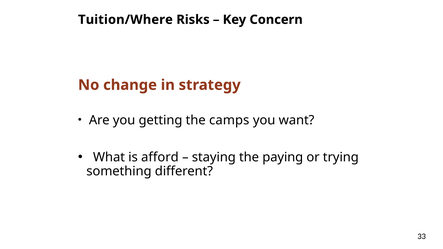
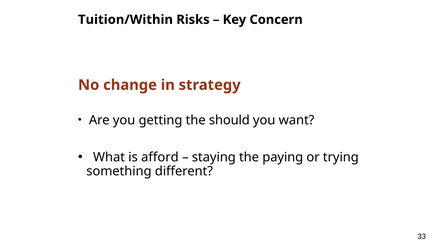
Tuition/Where: Tuition/Where -> Tuition/Within
camps: camps -> should
